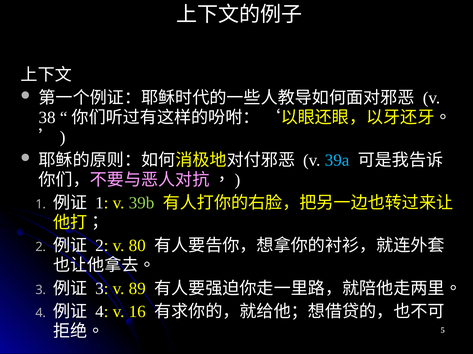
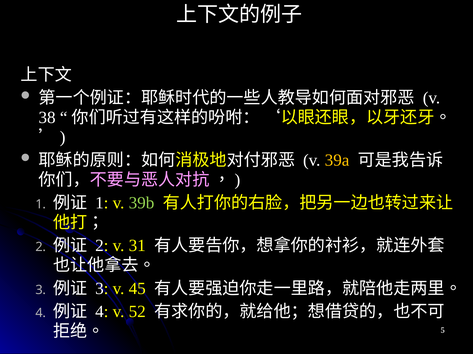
39a colour: light blue -> yellow
80: 80 -> 31
89: 89 -> 45
16: 16 -> 52
